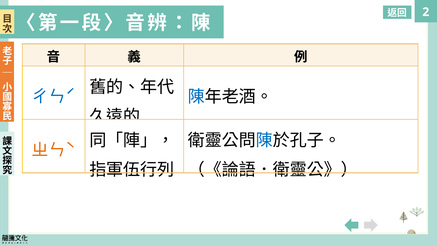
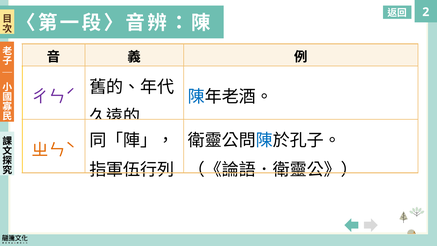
ㄔㄣˊ colour: blue -> purple
